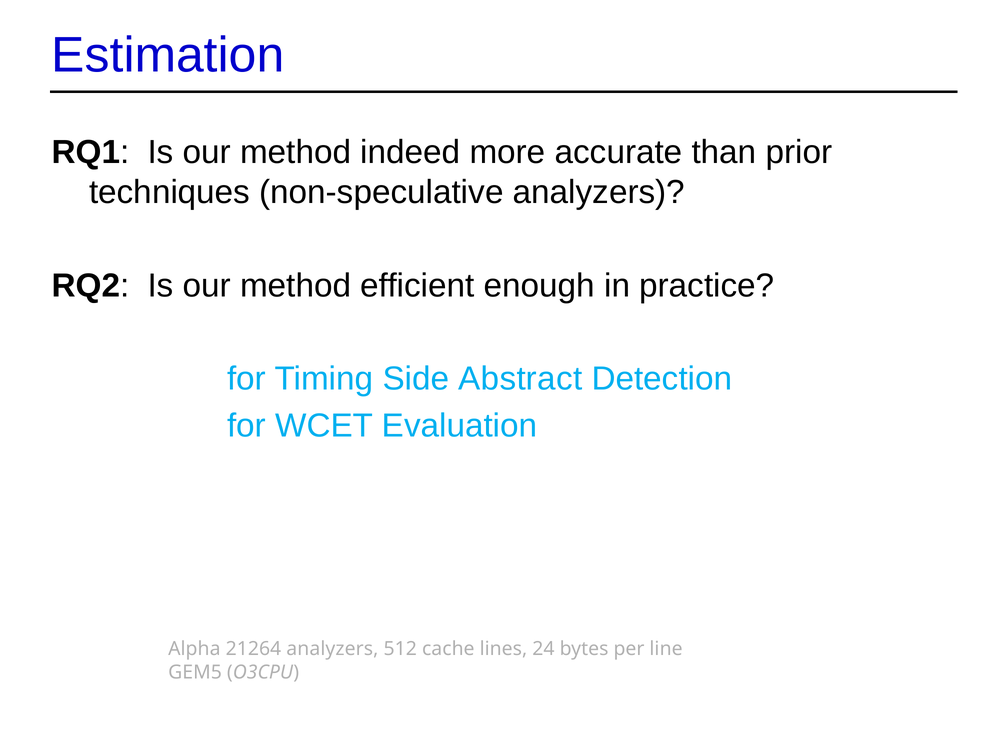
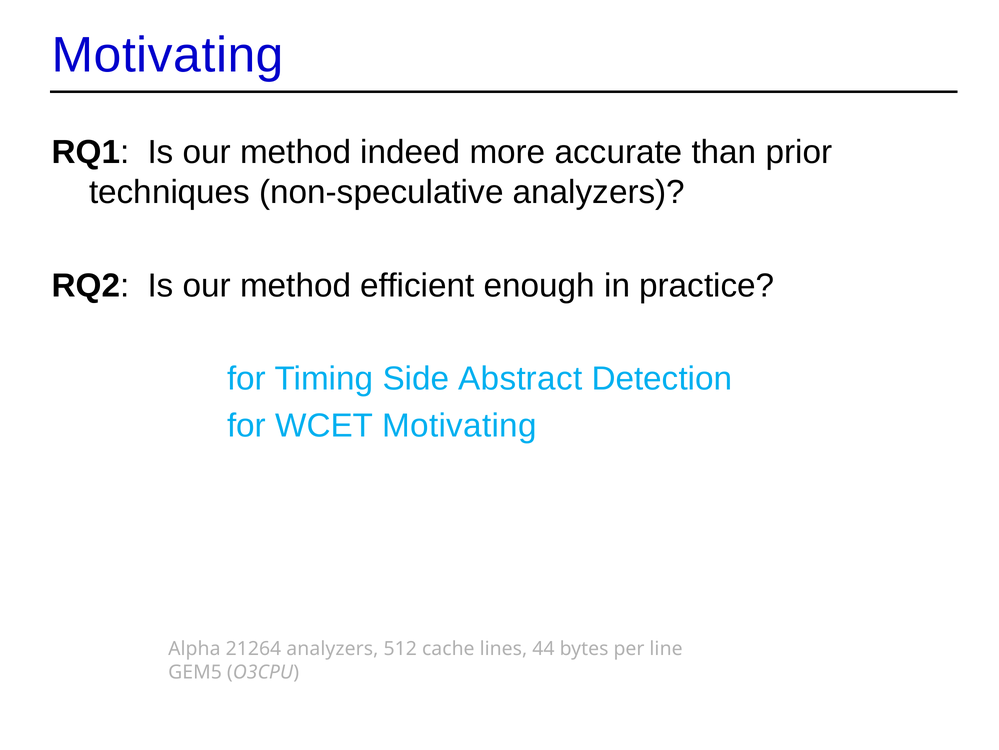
Estimation at (168, 55): Estimation -> Motivating
WCET Evaluation: Evaluation -> Motivating
24: 24 -> 44
